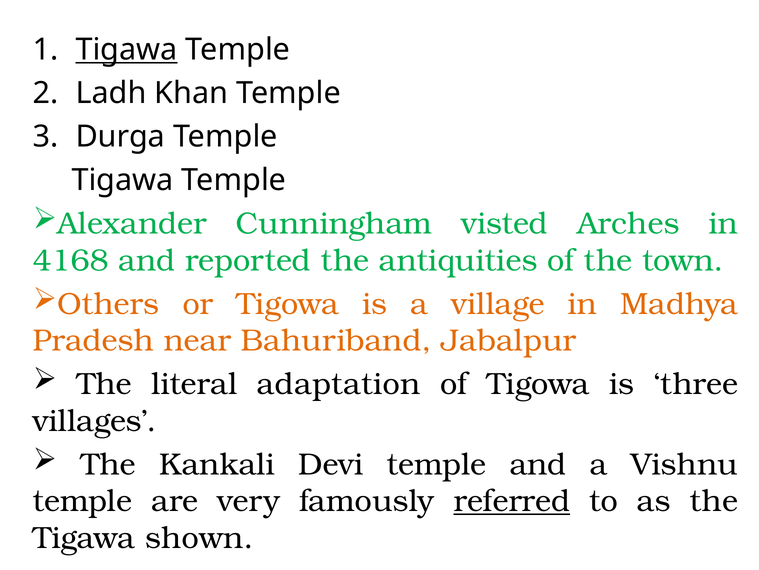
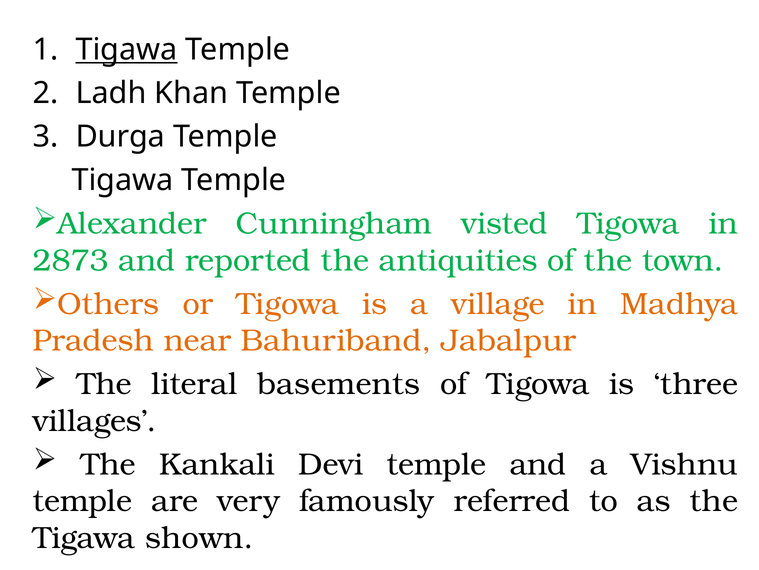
visted Arches: Arches -> Tigowa
4168: 4168 -> 2873
adaptation: adaptation -> basements
referred underline: present -> none
